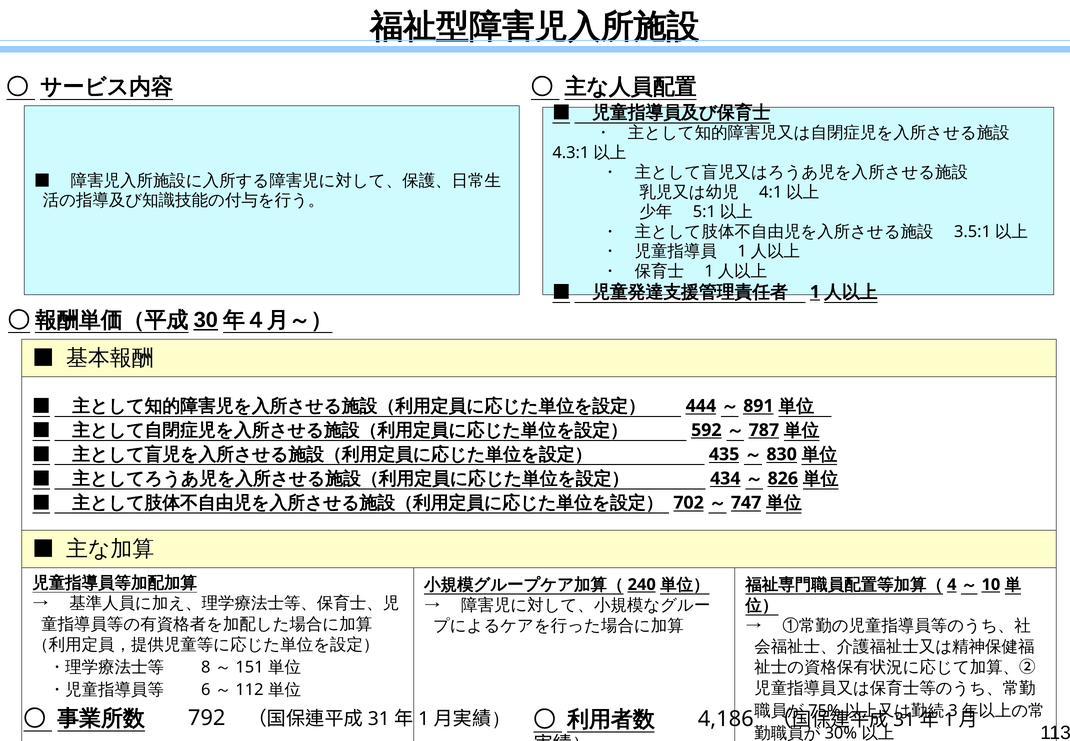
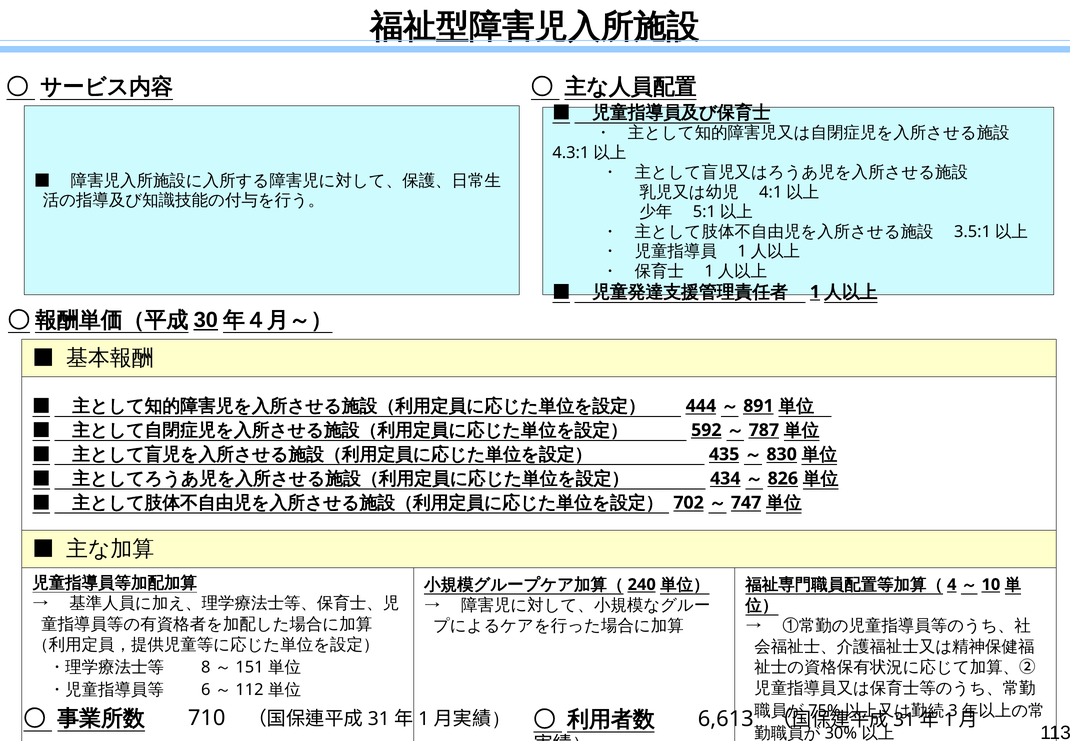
792: 792 -> 710
4,186: 4,186 -> 6,613
